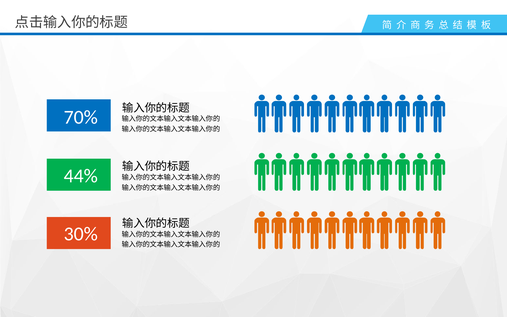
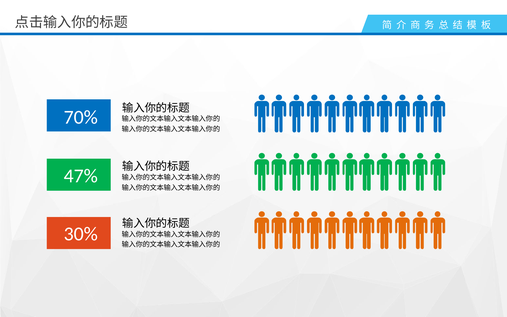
44%: 44% -> 47%
